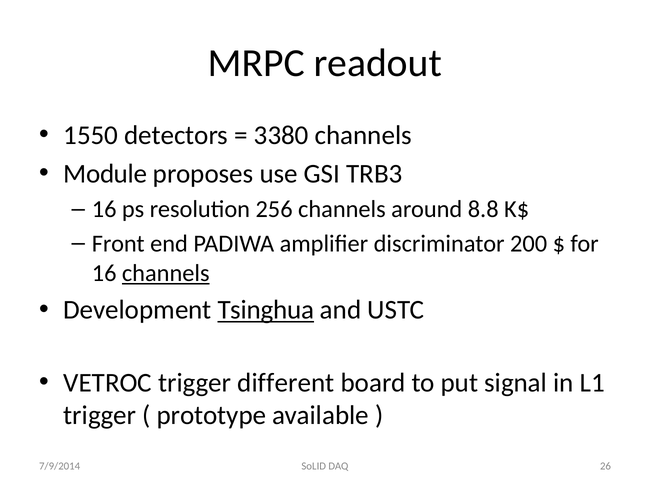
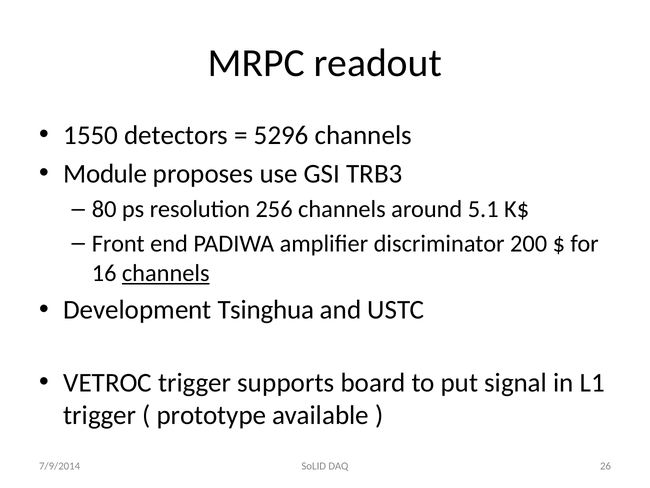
3380: 3380 -> 5296
16 at (104, 209): 16 -> 80
8.8: 8.8 -> 5.1
Tsinghua underline: present -> none
different: different -> supports
